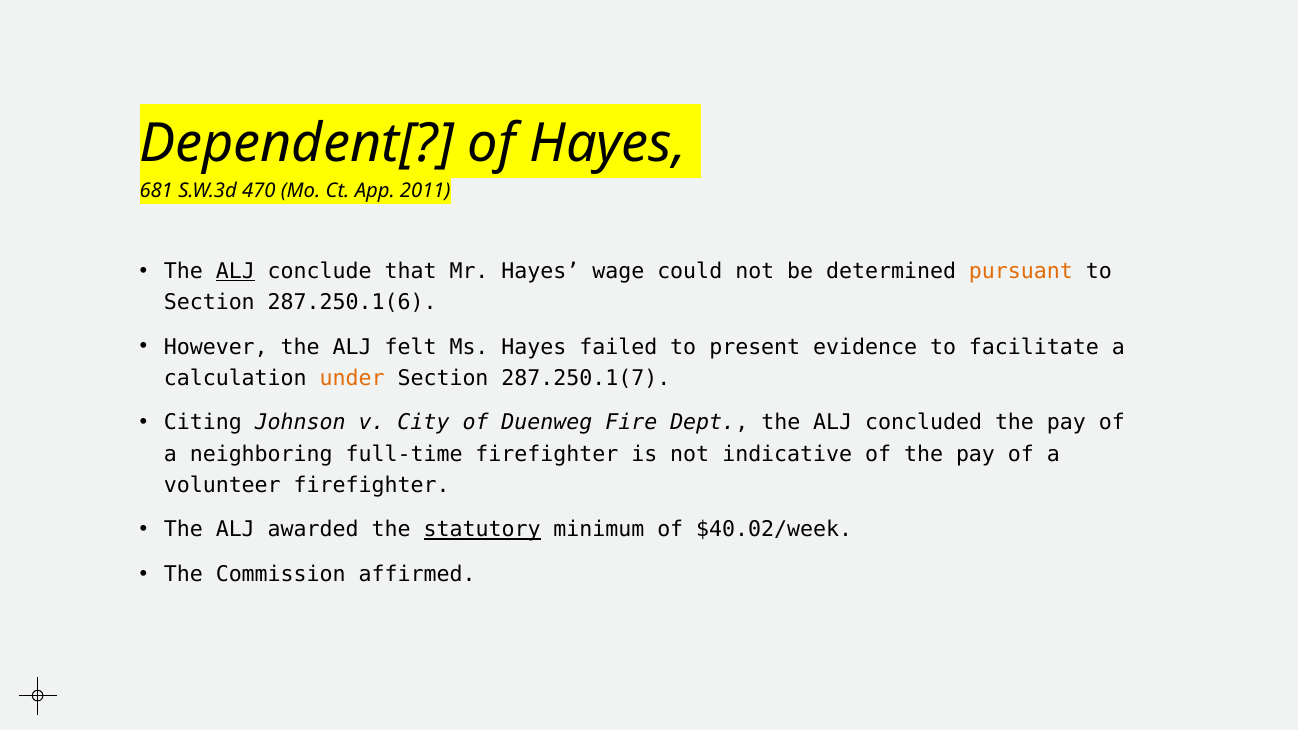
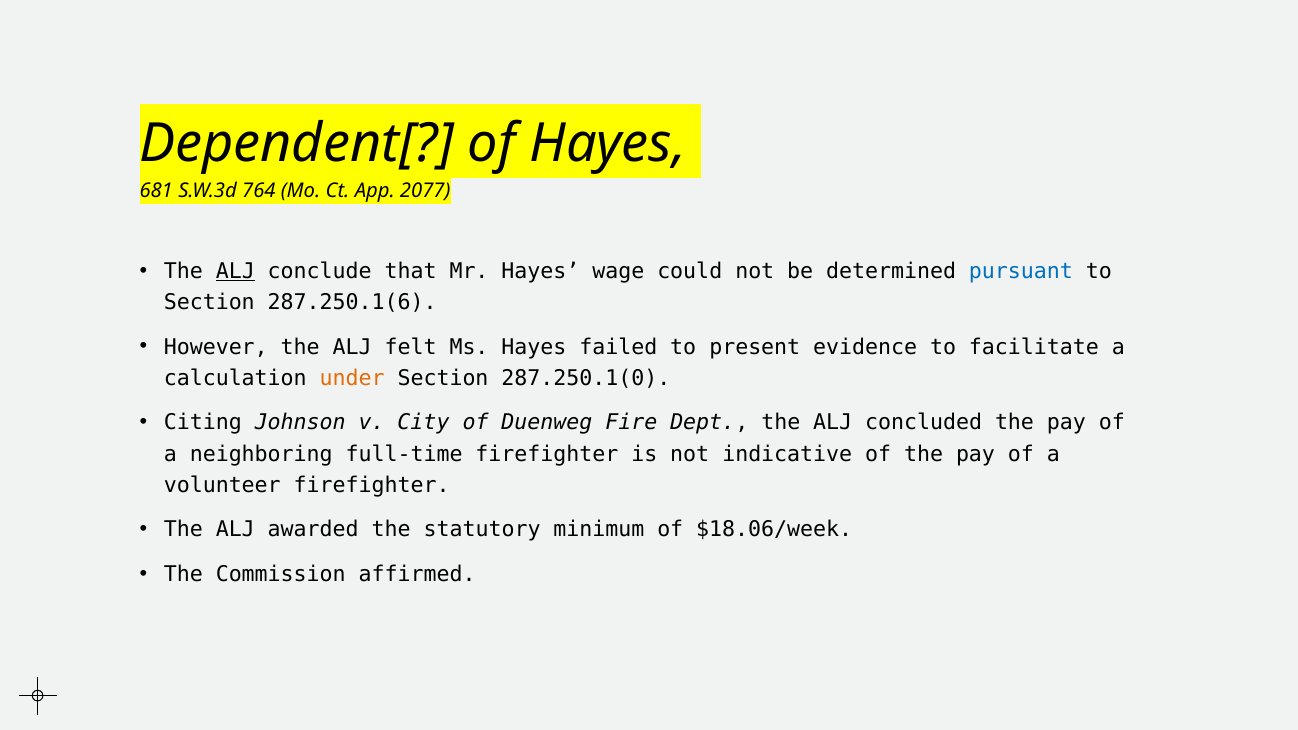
470: 470 -> 764
2011: 2011 -> 2077
pursuant colour: orange -> blue
287.250.1(7: 287.250.1(7 -> 287.250.1(0
statutory underline: present -> none
$40.02/week: $40.02/week -> $18.06/week
